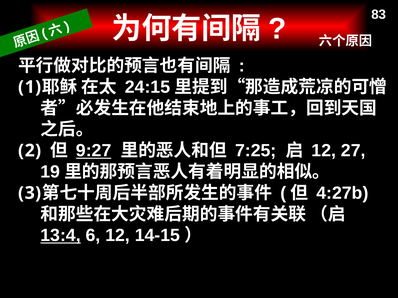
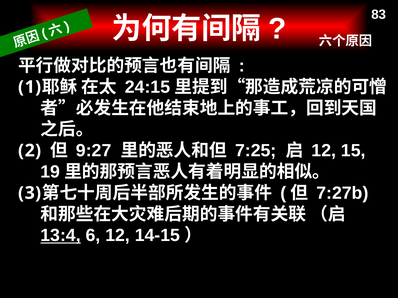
9:27 underline: present -> none
27: 27 -> 15
4:27b: 4:27b -> 7:27b
